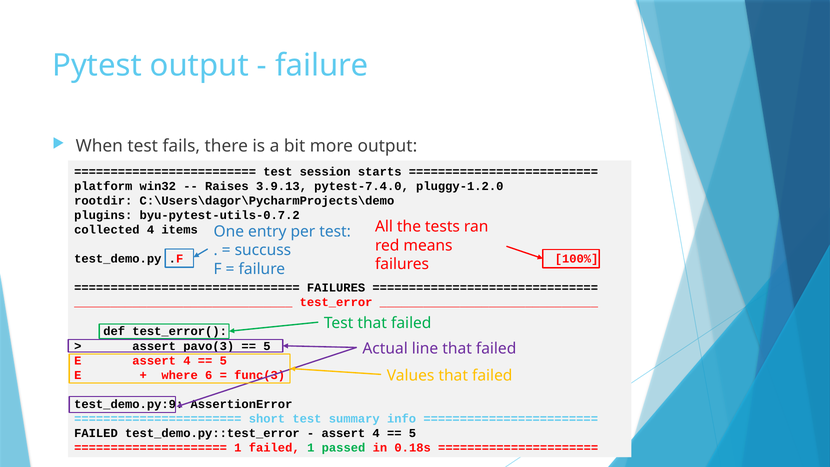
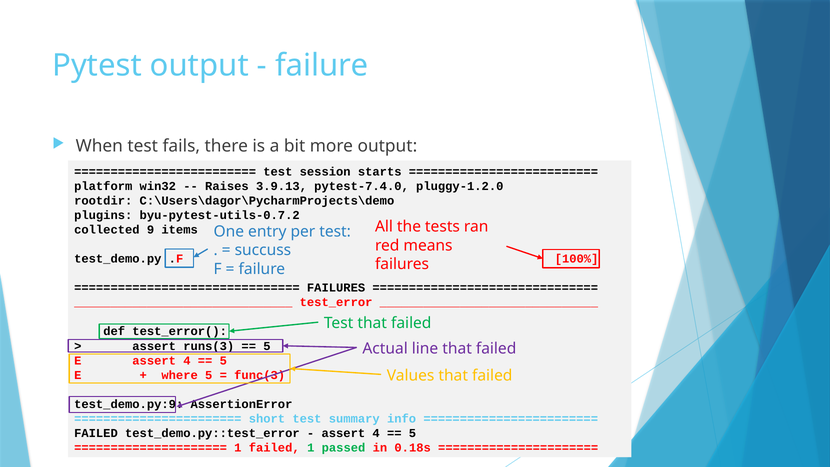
collected 4: 4 -> 9
pavo(3: pavo(3 -> runs(3
where 6: 6 -> 5
